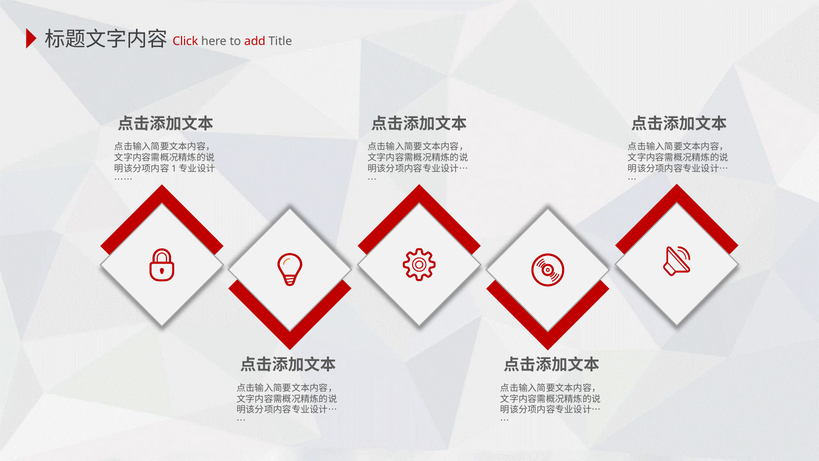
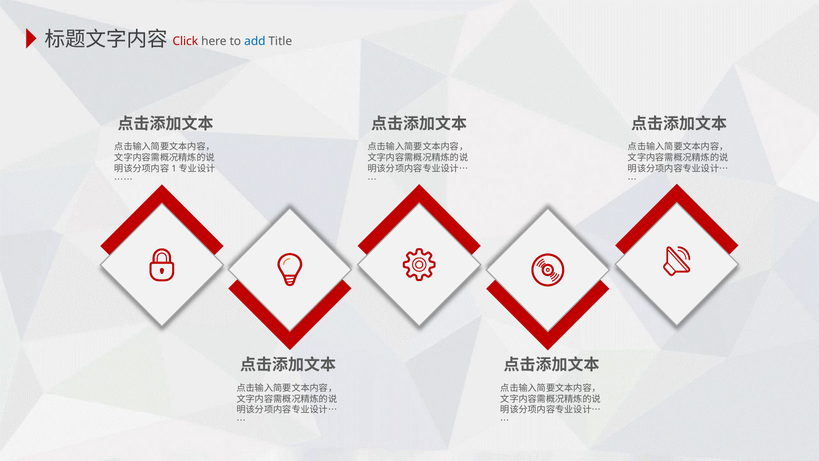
add colour: red -> blue
